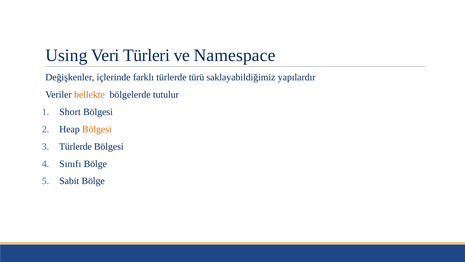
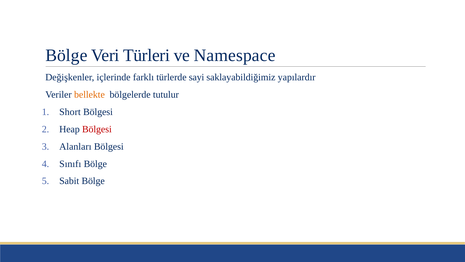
Using at (66, 55): Using -> Bölge
türü: türü -> sayi
Bölgesi at (97, 129) colour: orange -> red
Türlerde at (75, 146): Türlerde -> Alanları
